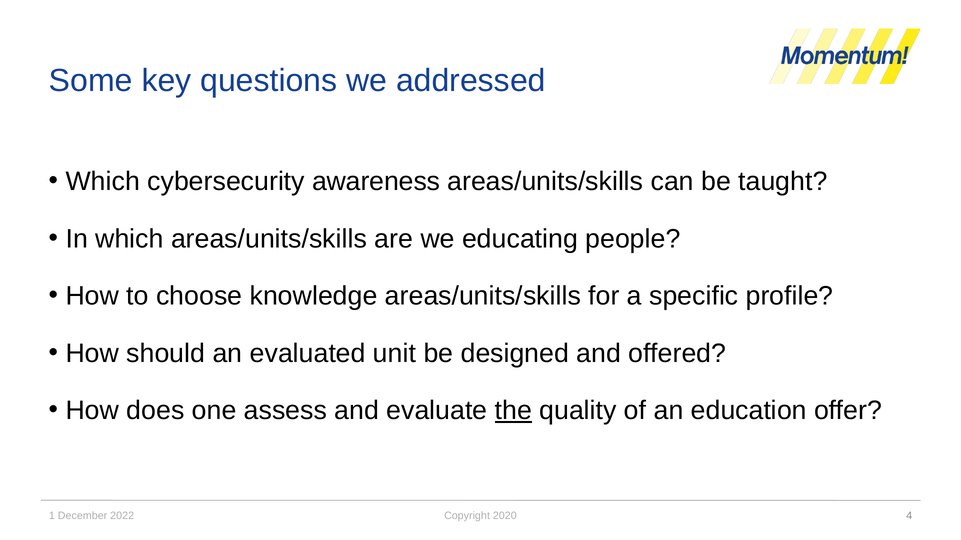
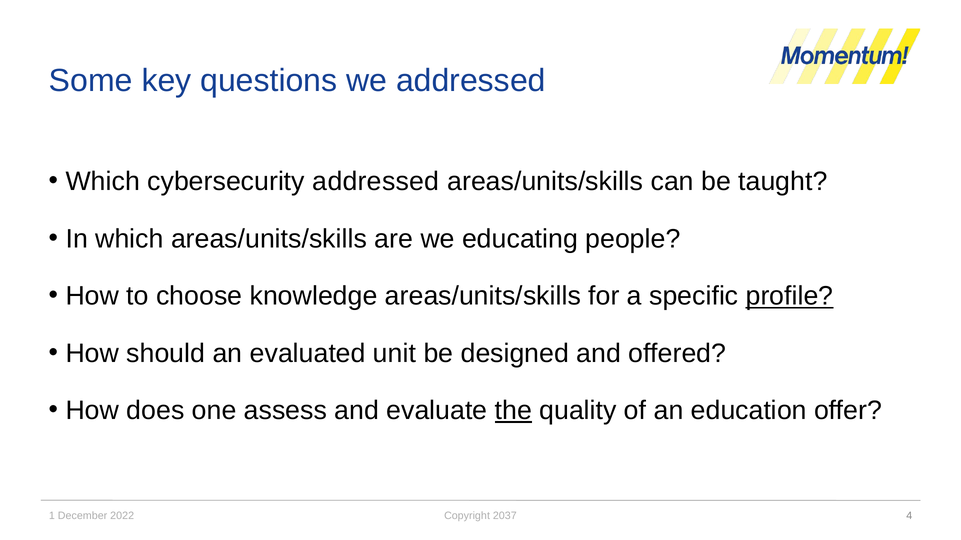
cybersecurity awareness: awareness -> addressed
profile underline: none -> present
2020: 2020 -> 2037
